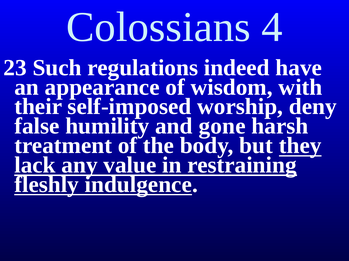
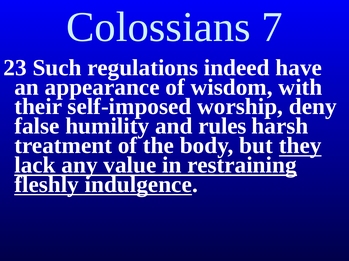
4: 4 -> 7
gone: gone -> rules
